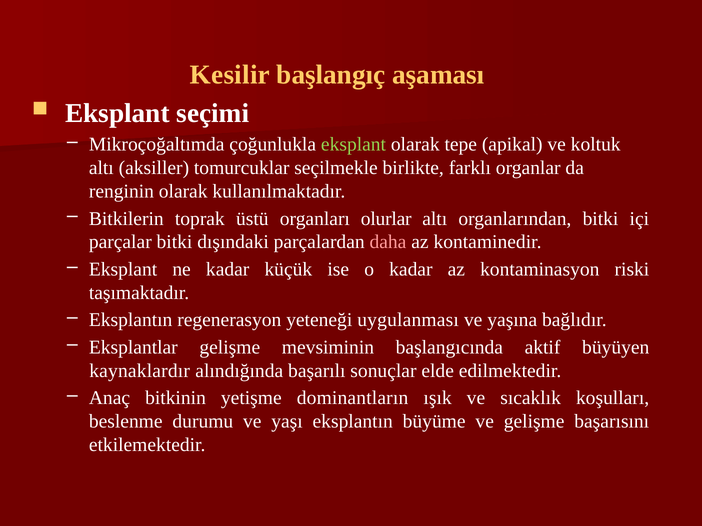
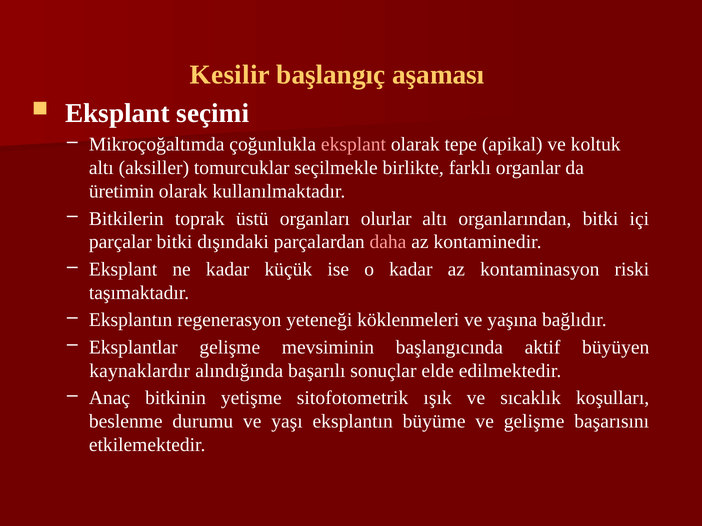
eksplant at (353, 145) colour: light green -> pink
renginin: renginin -> üretimin
uygulanması: uygulanması -> köklenmeleri
dominantların: dominantların -> sitofotometrik
